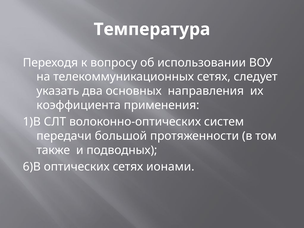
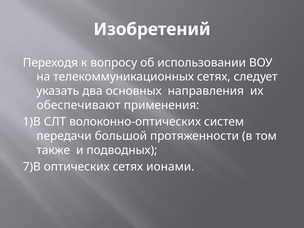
Температура: Температура -> Изобретений
коэффициента: коэффициента -> обеспечивают
6)В: 6)В -> 7)В
